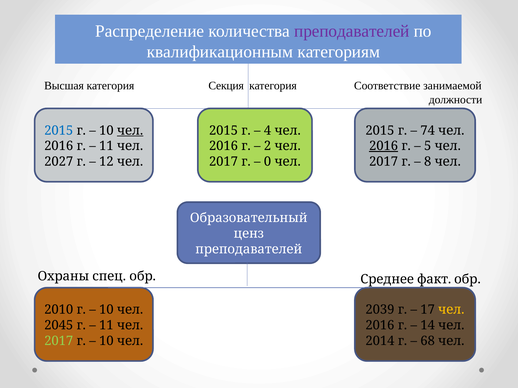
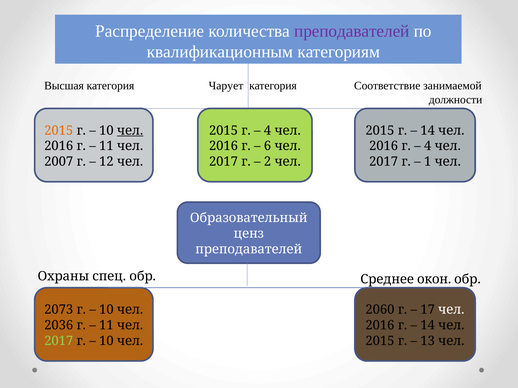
Секция: Секция -> Чарует
2015 at (59, 131) colour: blue -> orange
74 at (428, 131): 74 -> 14
2: 2 -> 6
2016 at (384, 146) underline: present -> none
5 at (428, 146): 5 -> 4
2027: 2027 -> 2007
0: 0 -> 2
8: 8 -> 1
факт: факт -> окон
2010: 2010 -> 2073
2039: 2039 -> 2060
чел at (451, 310) colour: yellow -> white
2045: 2045 -> 2036
2014 at (380, 341): 2014 -> 2015
68: 68 -> 13
